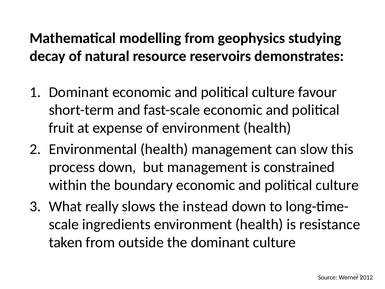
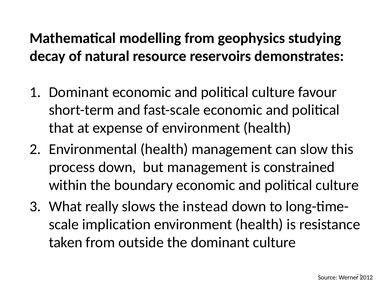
fruit: fruit -> that
ingredients: ingredients -> implication
